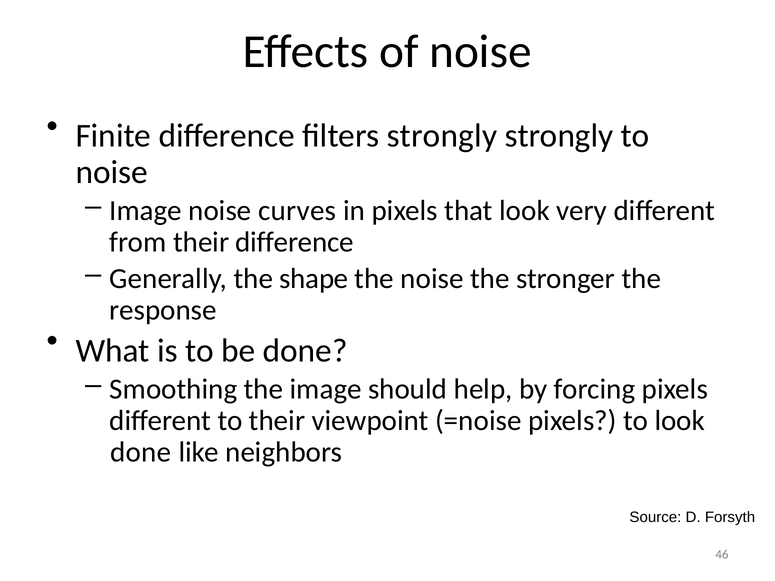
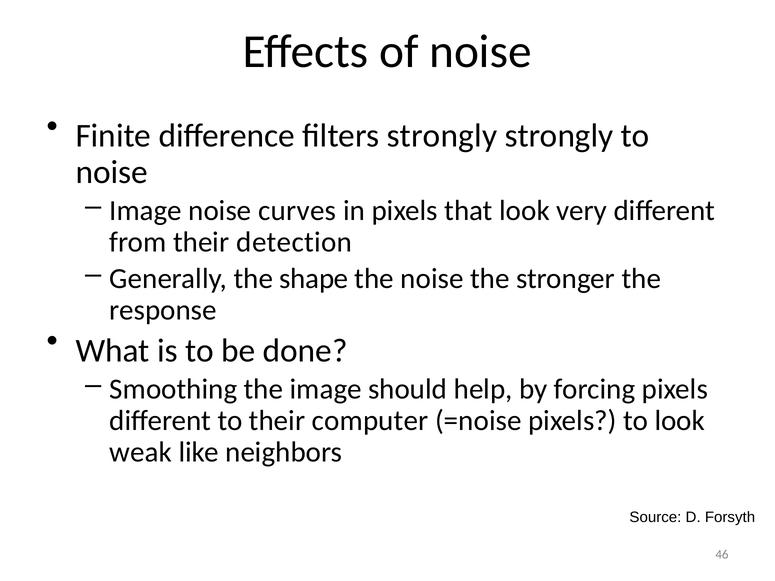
their difference: difference -> detection
viewpoint: viewpoint -> computer
done at (141, 452): done -> weak
